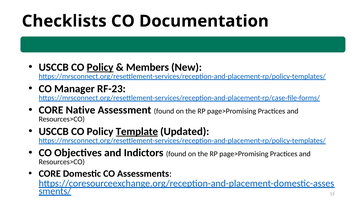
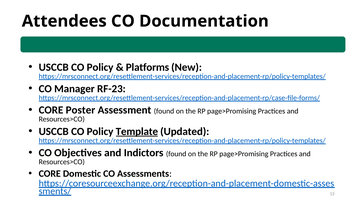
Checklists: Checklists -> Attendees
Policy at (100, 67) underline: present -> none
Members: Members -> Platforms
Native: Native -> Poster
